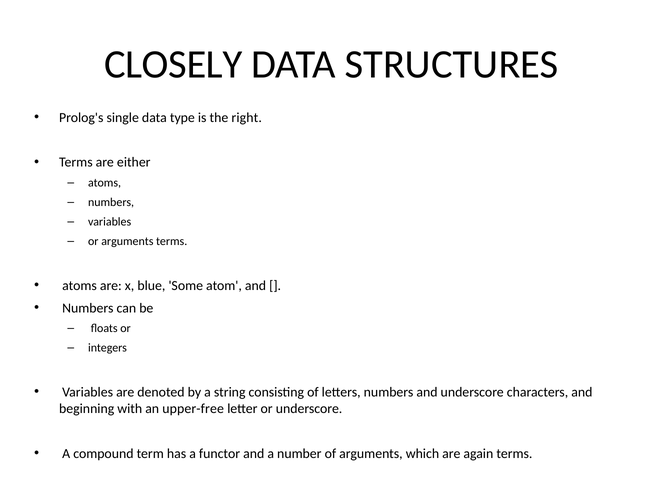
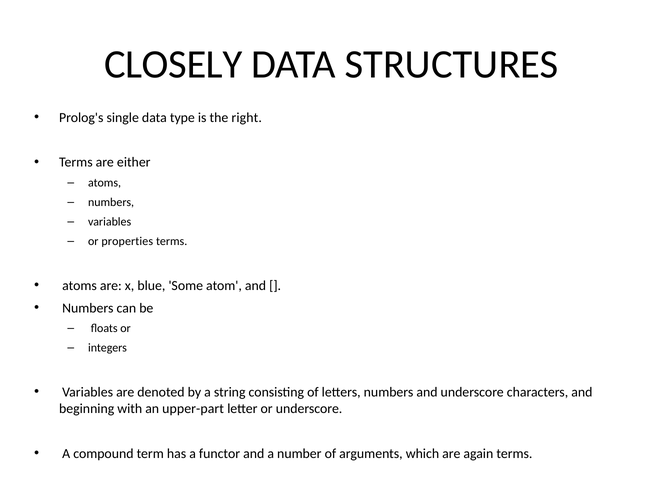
or arguments: arguments -> properties
upper-free: upper-free -> upper-part
